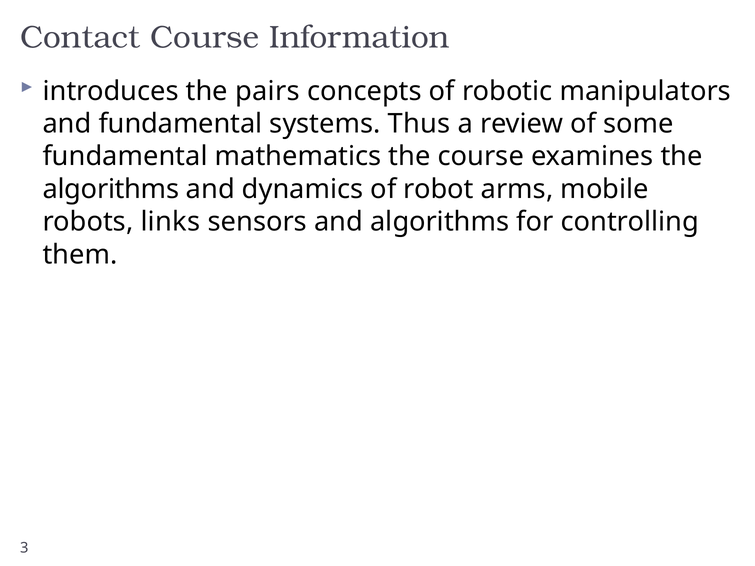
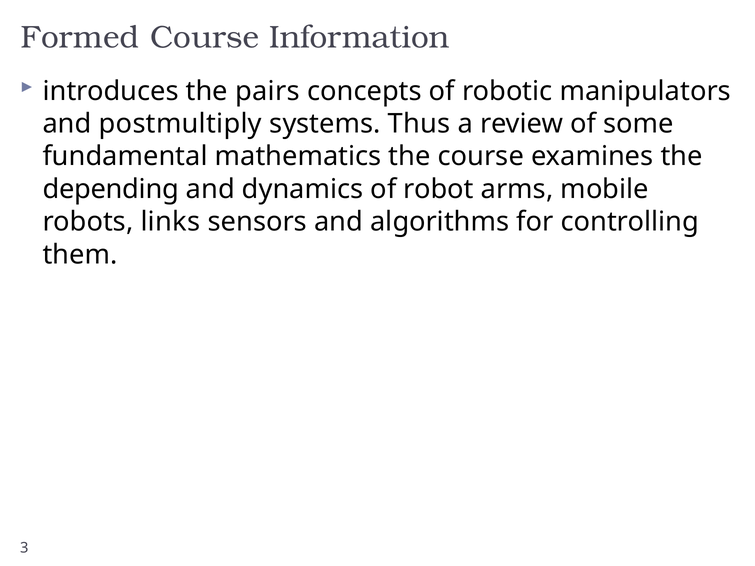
Contact: Contact -> Formed
and fundamental: fundamental -> postmultiply
algorithms at (111, 189): algorithms -> depending
